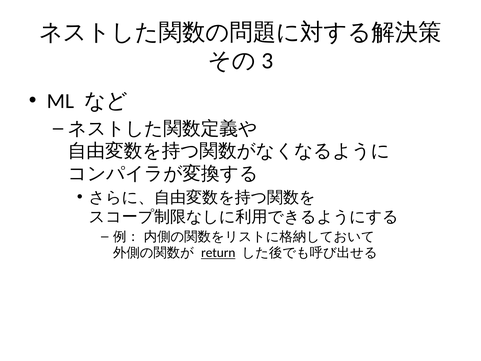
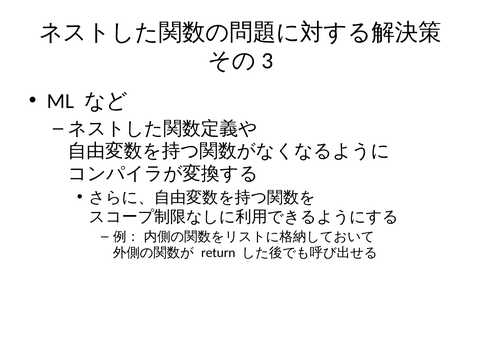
return underline: present -> none
